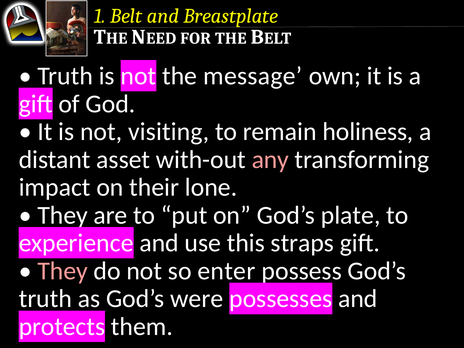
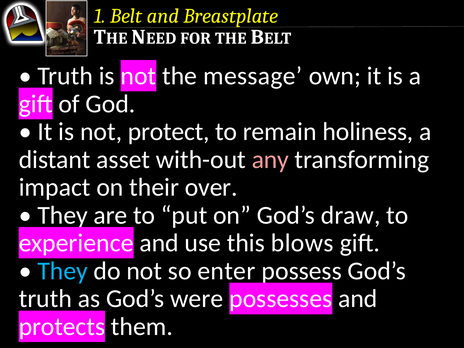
visiting: visiting -> protect
lone: lone -> over
plate: plate -> draw
straps: straps -> blows
They at (63, 271) colour: pink -> light blue
